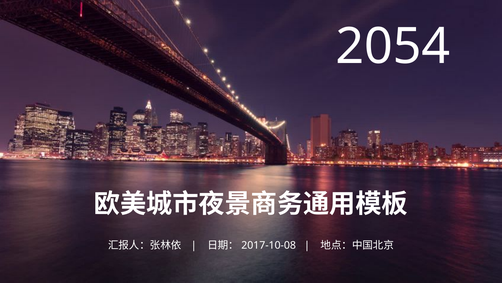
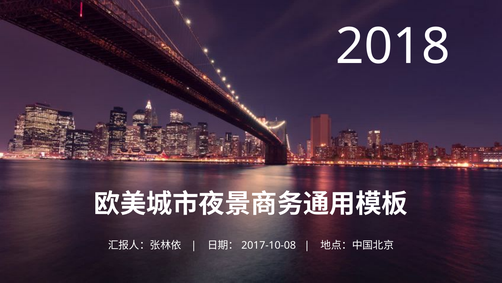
2054: 2054 -> 2018
